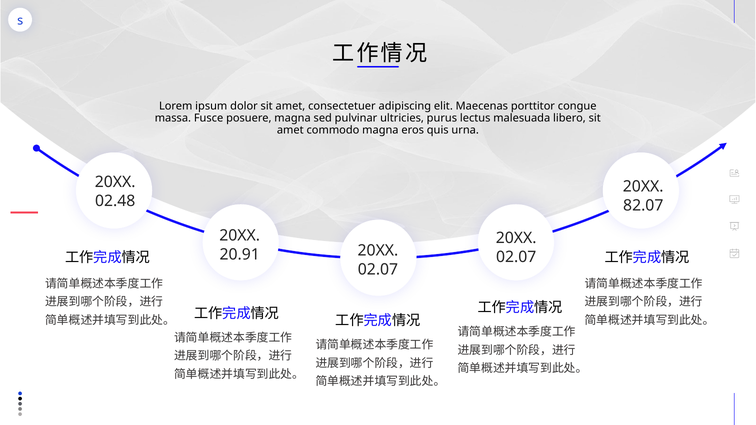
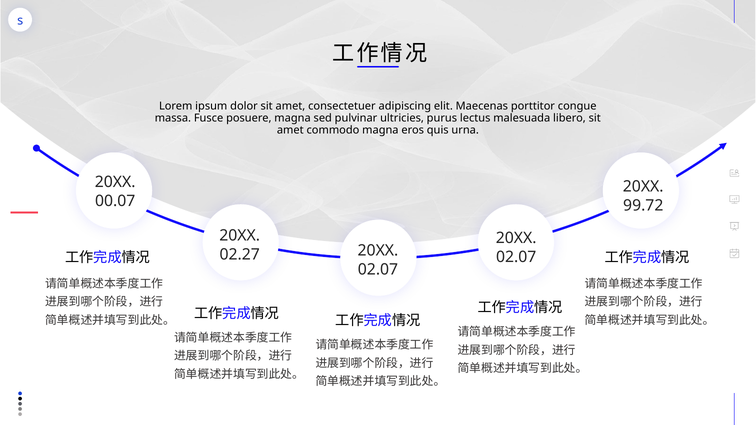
02.48: 02.48 -> 00.07
82.07: 82.07 -> 99.72
20.91: 20.91 -> 02.27
